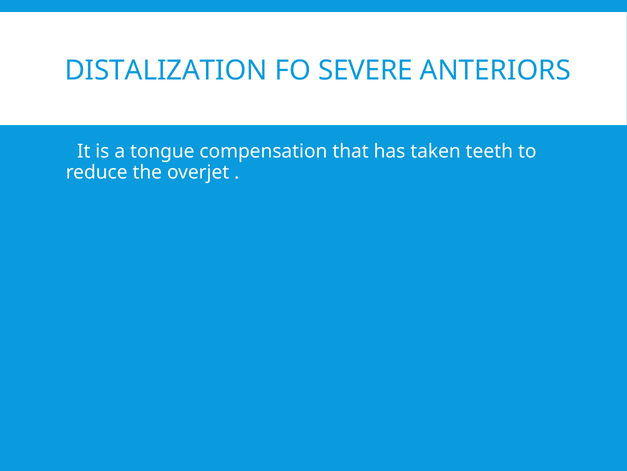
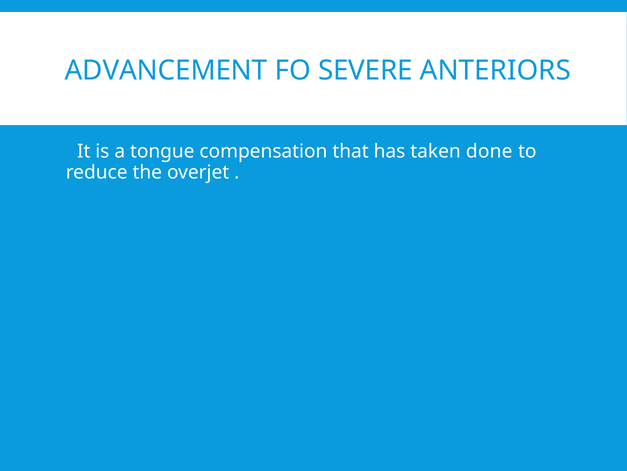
DISTALIZATION: DISTALIZATION -> ADVANCEMENT
teeth: teeth -> done
